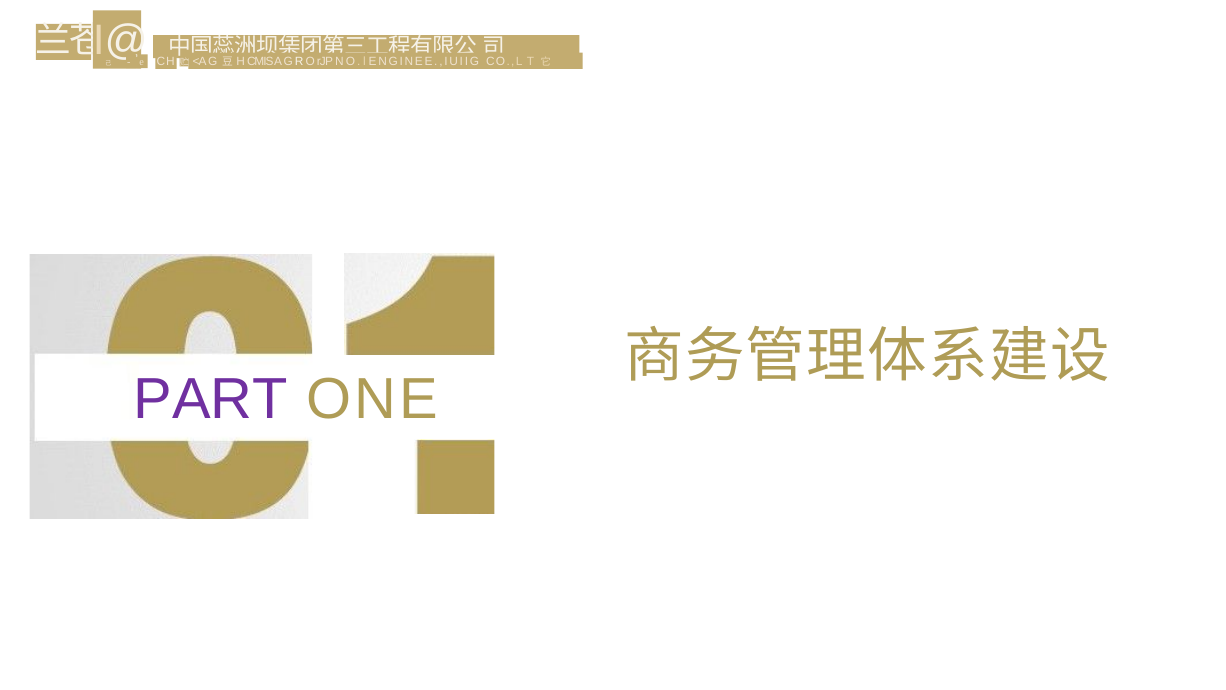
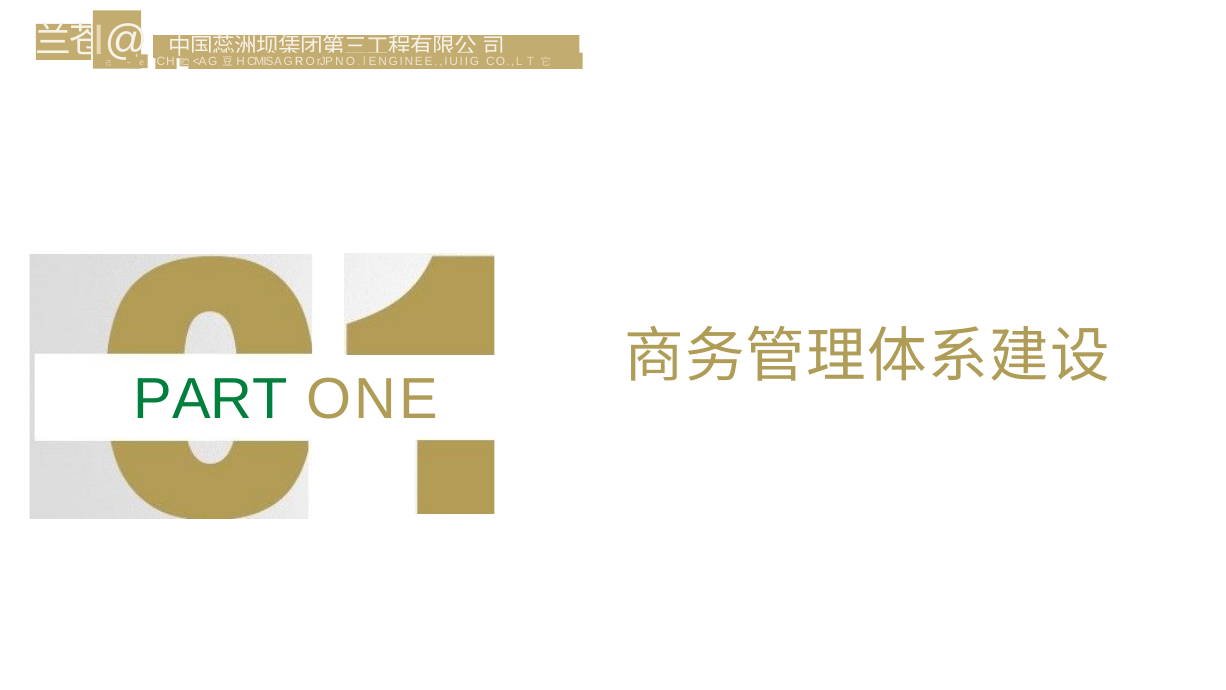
PART colour: purple -> green
